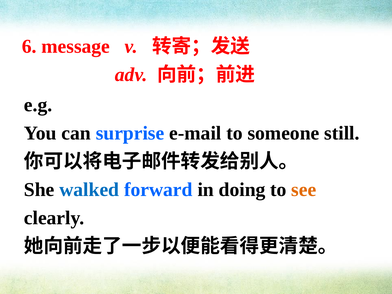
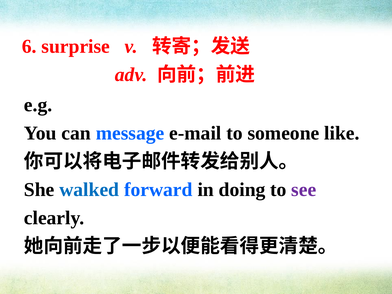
message: message -> surprise
surprise: surprise -> message
still: still -> like
see colour: orange -> purple
